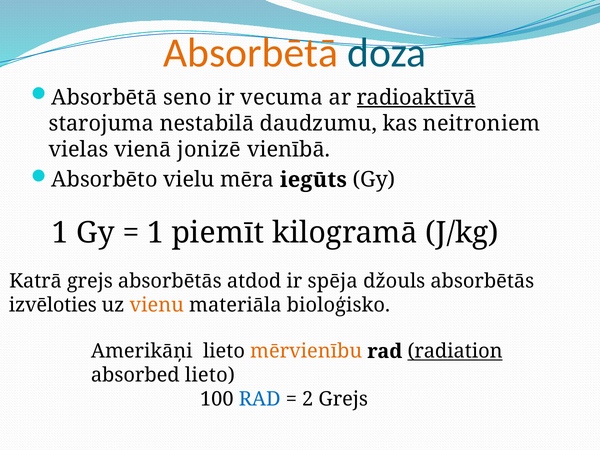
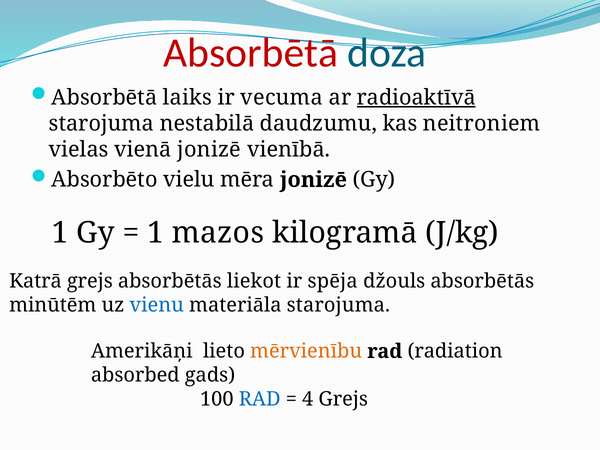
Absorbētā at (251, 53) colour: orange -> red
seno: seno -> laiks
mēra iegūts: iegūts -> jonizē
piemīt: piemīt -> mazos
atdod: atdod -> liekot
izvēloties: izvēloties -> minūtēm
vienu colour: orange -> blue
materiāla bioloģisko: bioloģisko -> starojuma
radiation underline: present -> none
absorbed lieto: lieto -> gads
2: 2 -> 4
